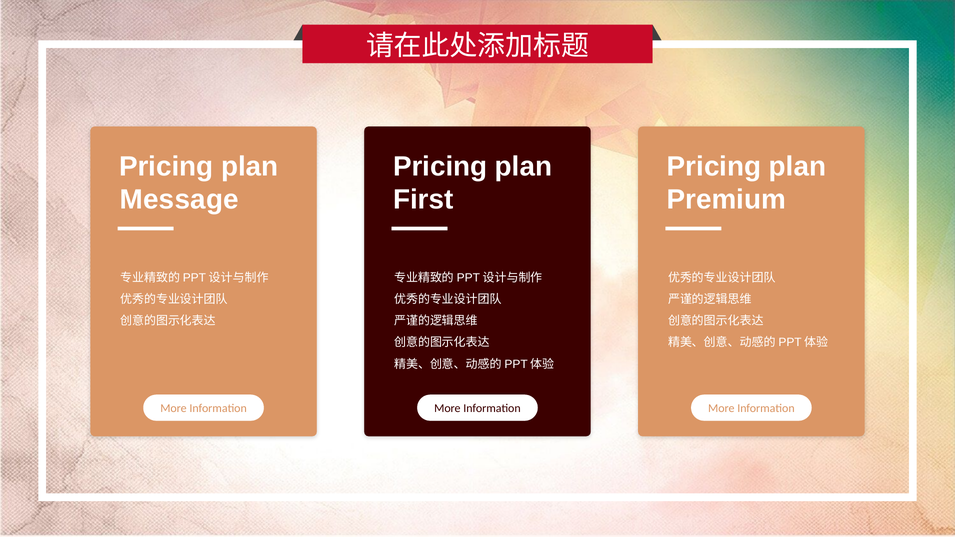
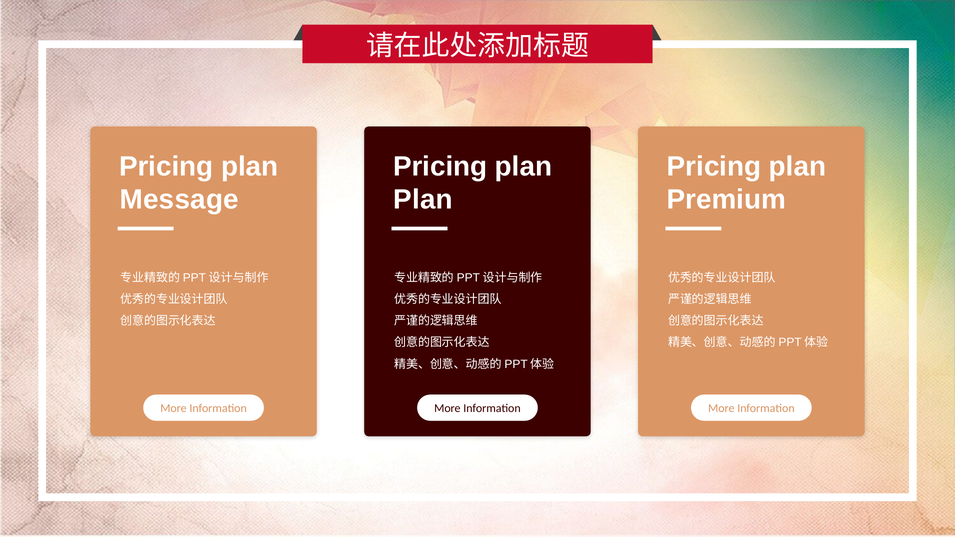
First at (423, 200): First -> Plan
